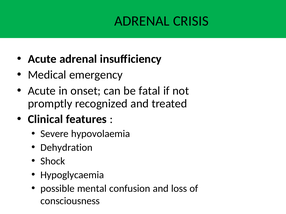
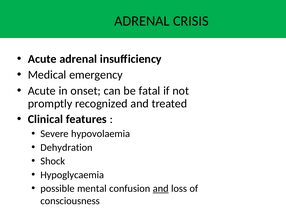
and at (161, 189) underline: none -> present
